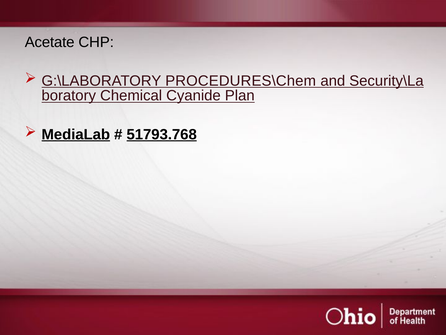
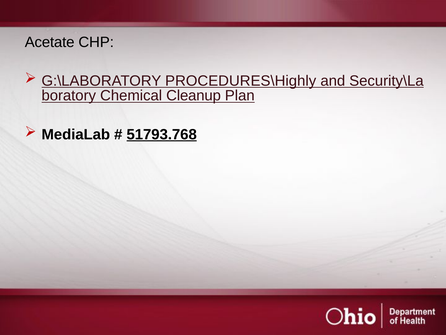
PROCEDURES\Chem: PROCEDURES\Chem -> PROCEDURES\Highly
Cyanide: Cyanide -> Cleanup
MediaLab underline: present -> none
